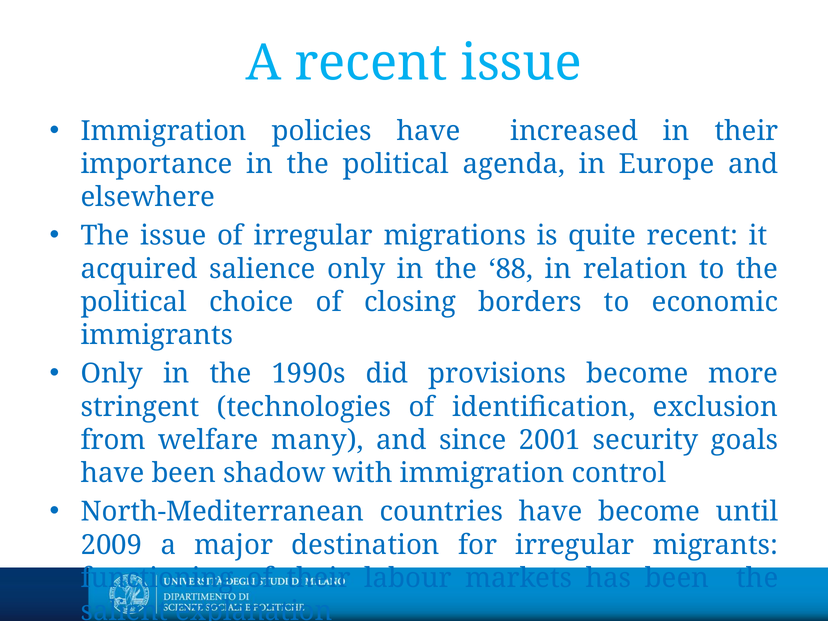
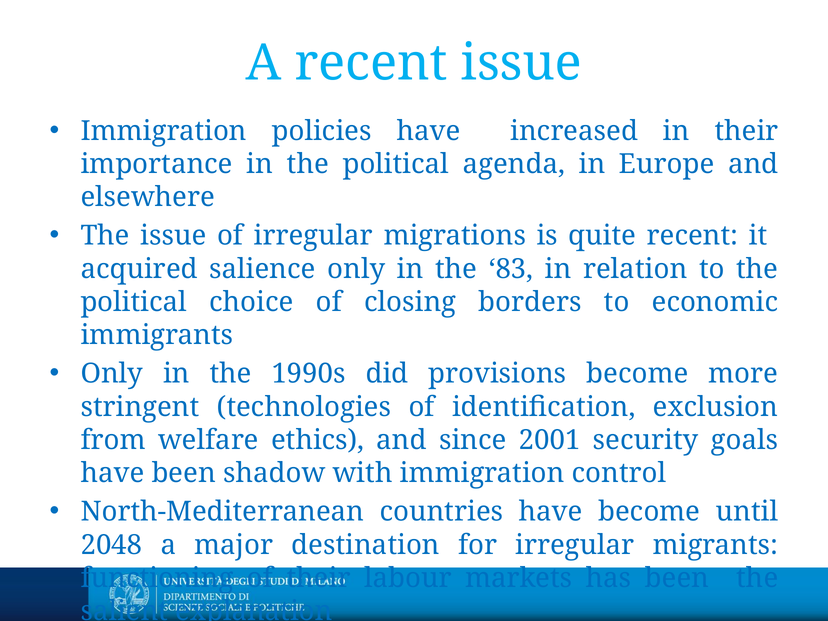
88: 88 -> 83
many: many -> ethics
2009: 2009 -> 2048
